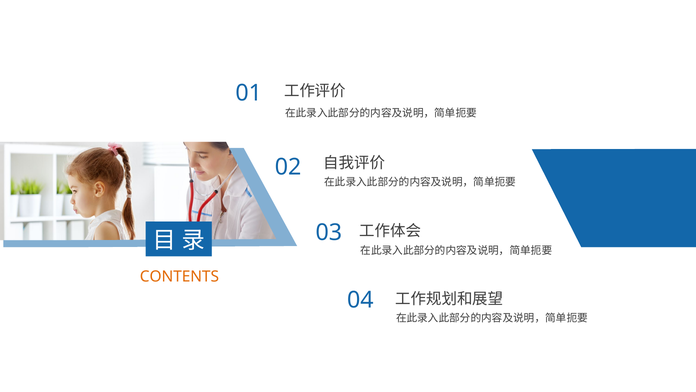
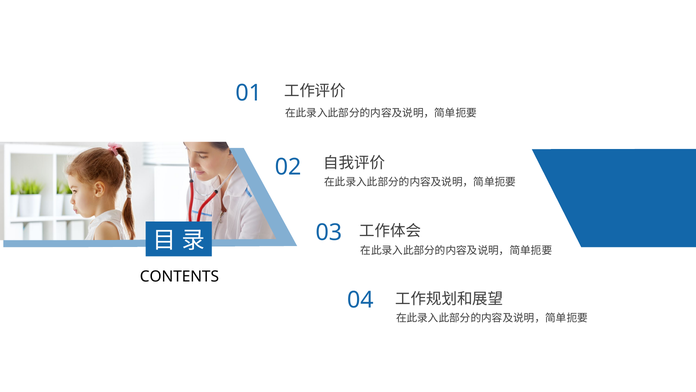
CONTENTS colour: orange -> black
